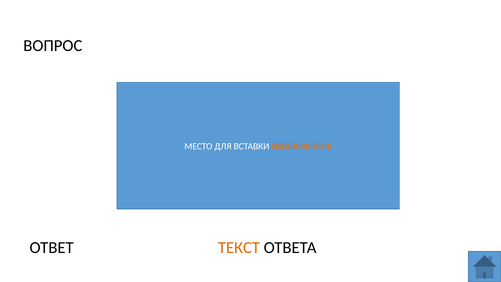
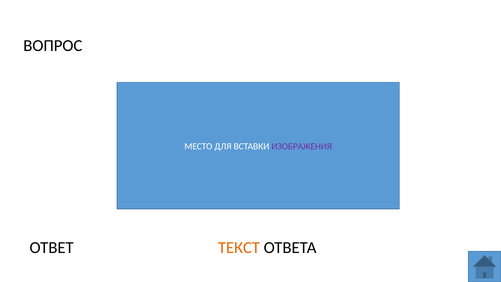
ИЗОБРАЖЕНИЯ colour: orange -> purple
